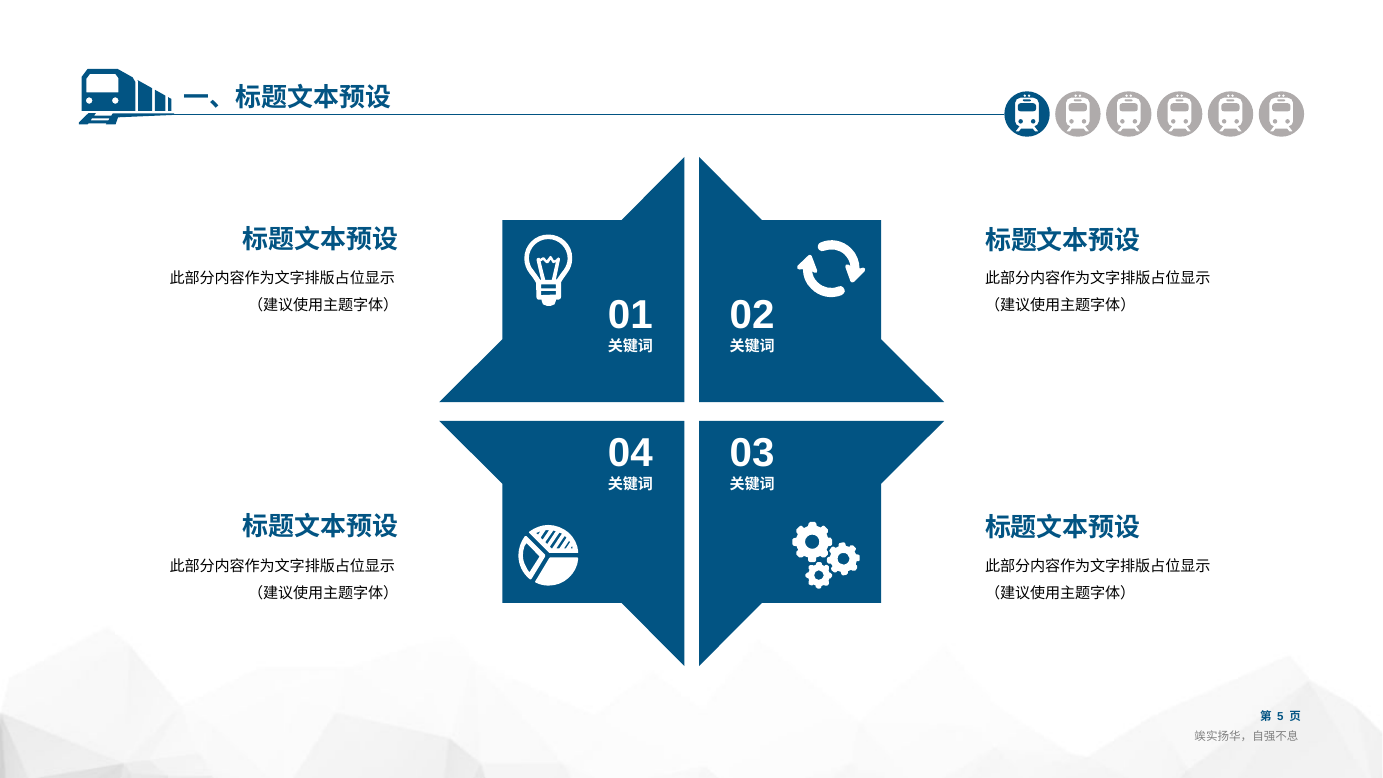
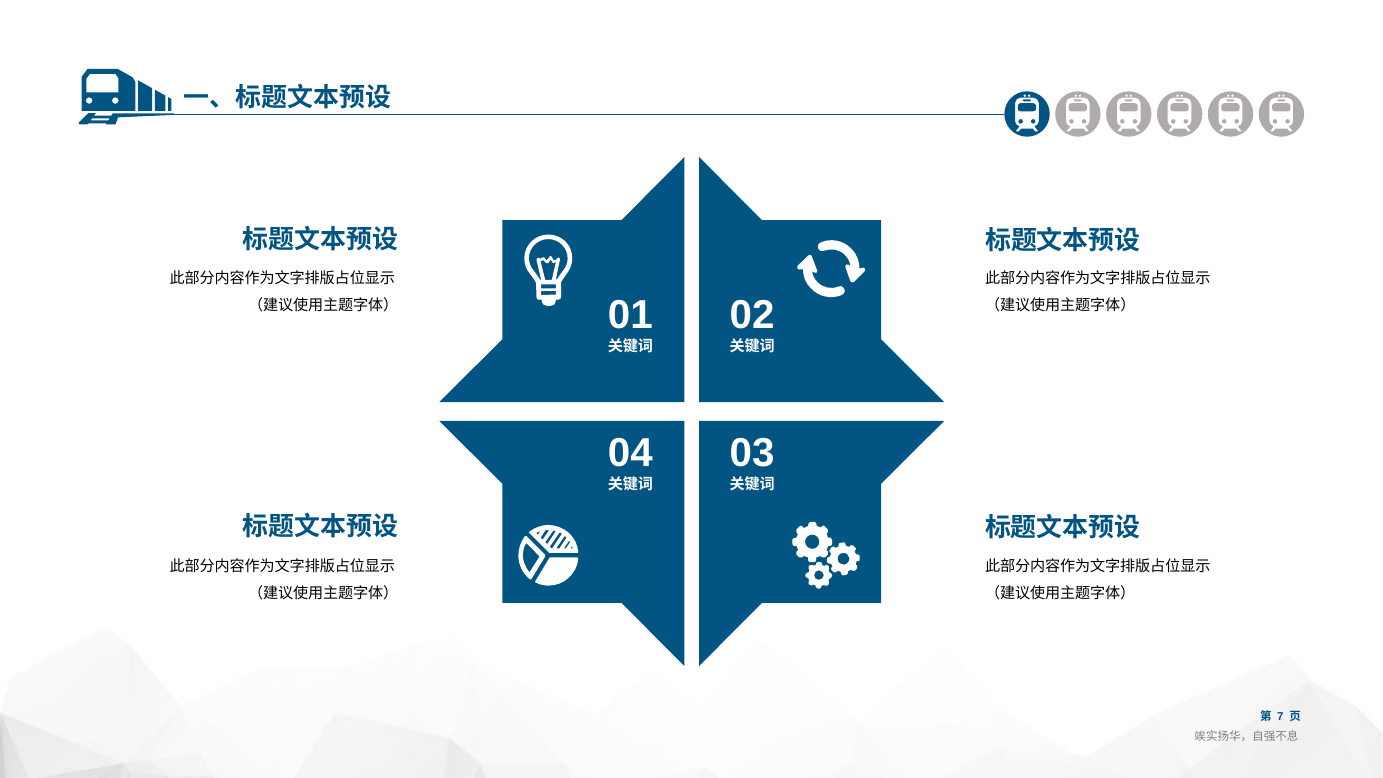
5: 5 -> 7
